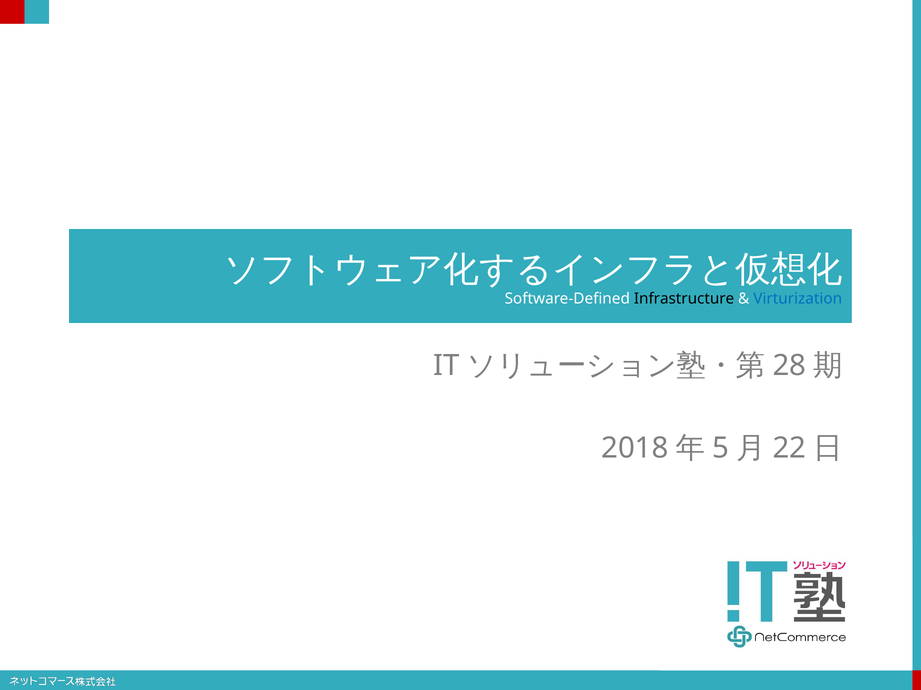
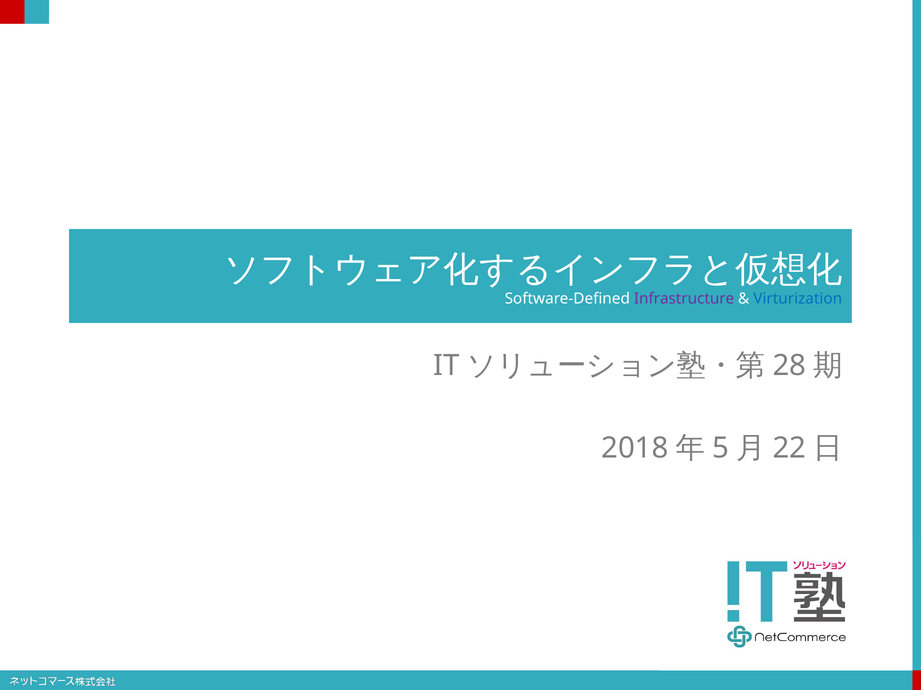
Infrastructure colour: black -> purple
